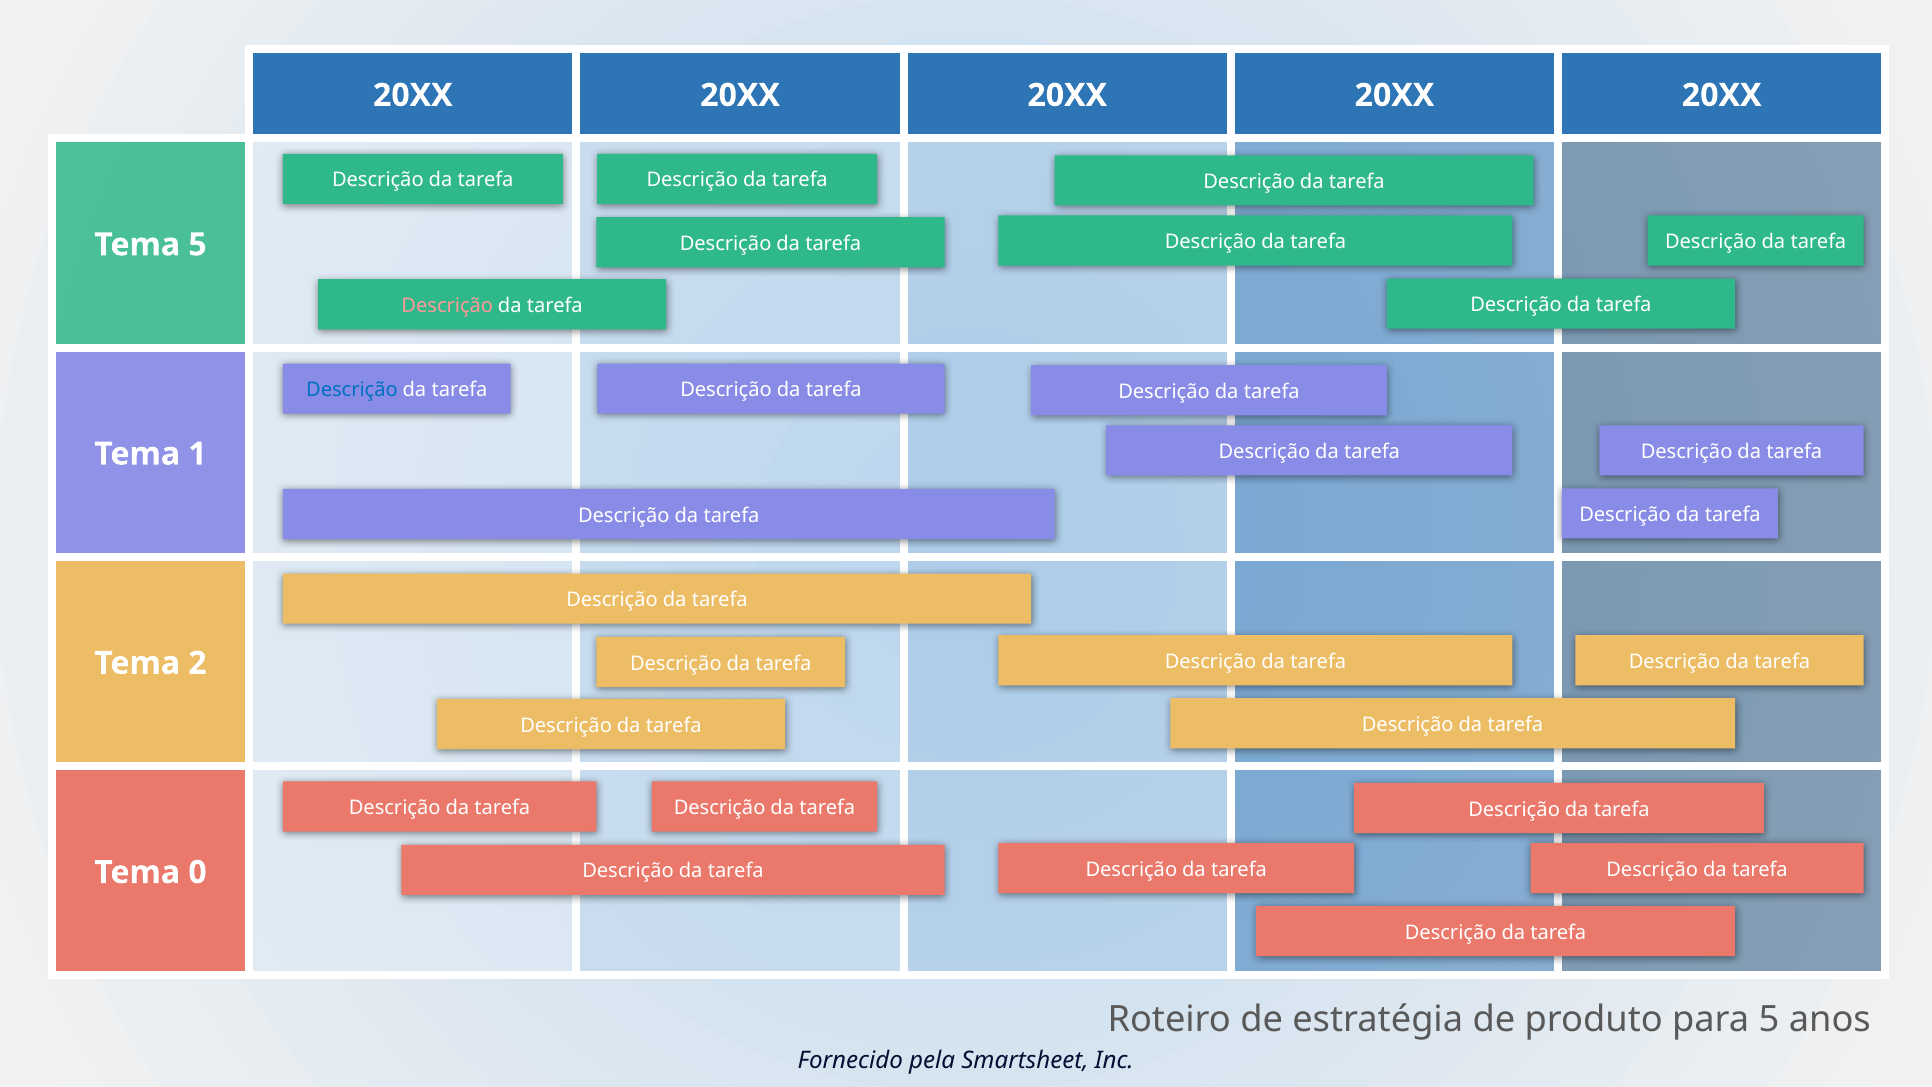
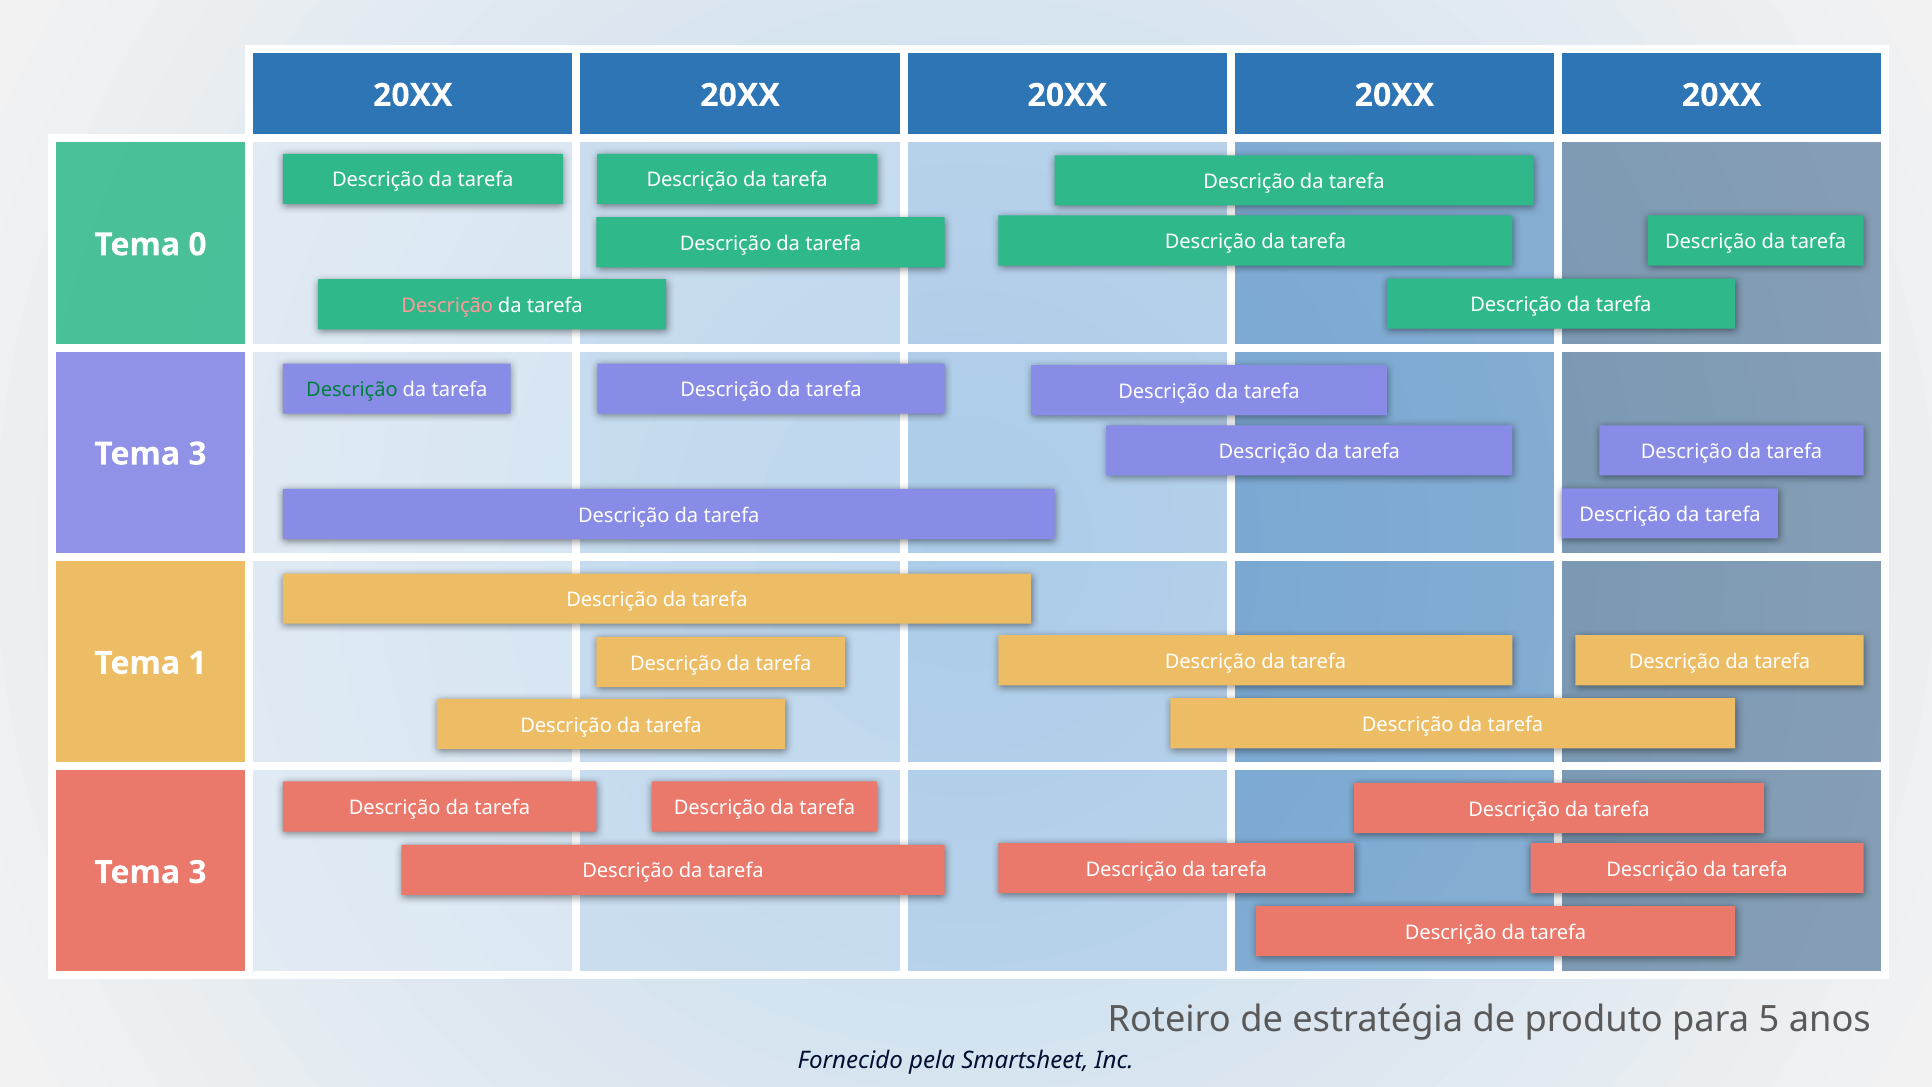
Tema 5: 5 -> 0
Descrição at (352, 390) colour: blue -> green
1 at (198, 454): 1 -> 3
2: 2 -> 1
0 at (198, 872): 0 -> 3
